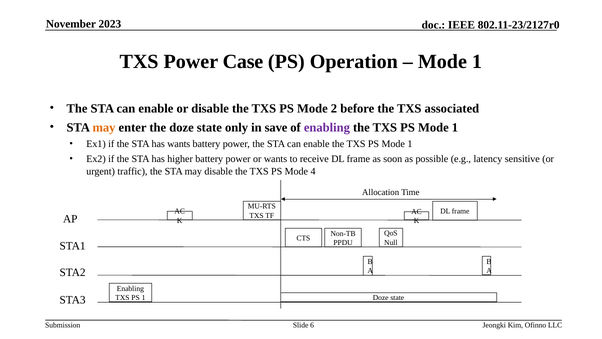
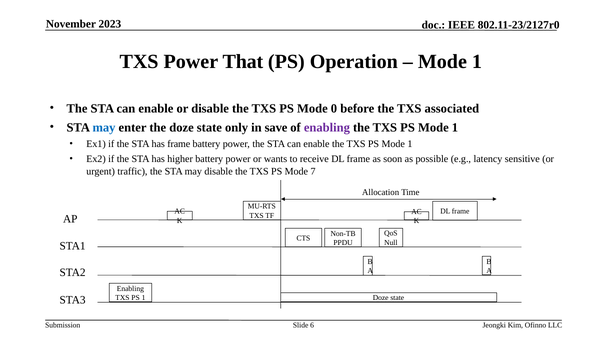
Case: Case -> That
2: 2 -> 0
may at (104, 127) colour: orange -> blue
has wants: wants -> frame
4: 4 -> 7
